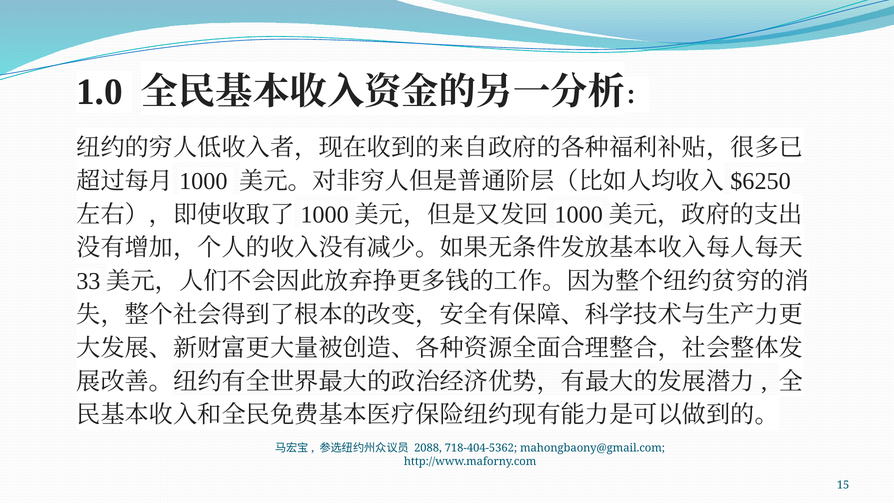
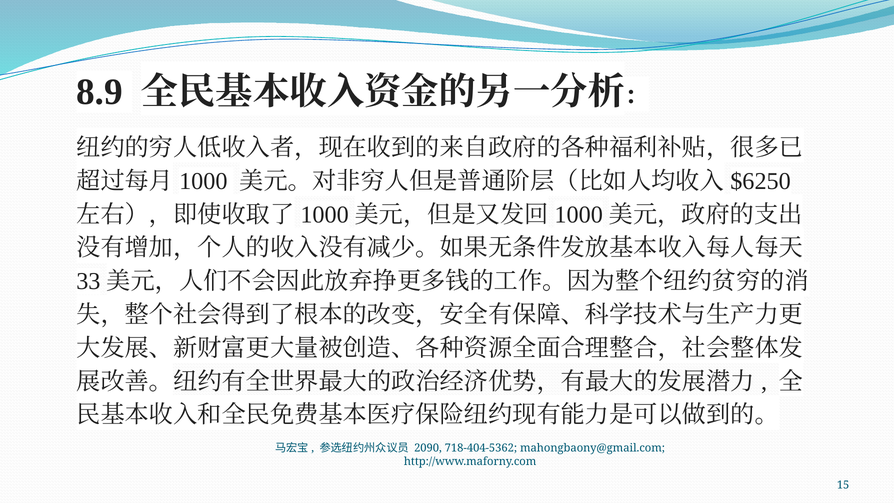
1.0: 1.0 -> 8.9
2088: 2088 -> 2090
